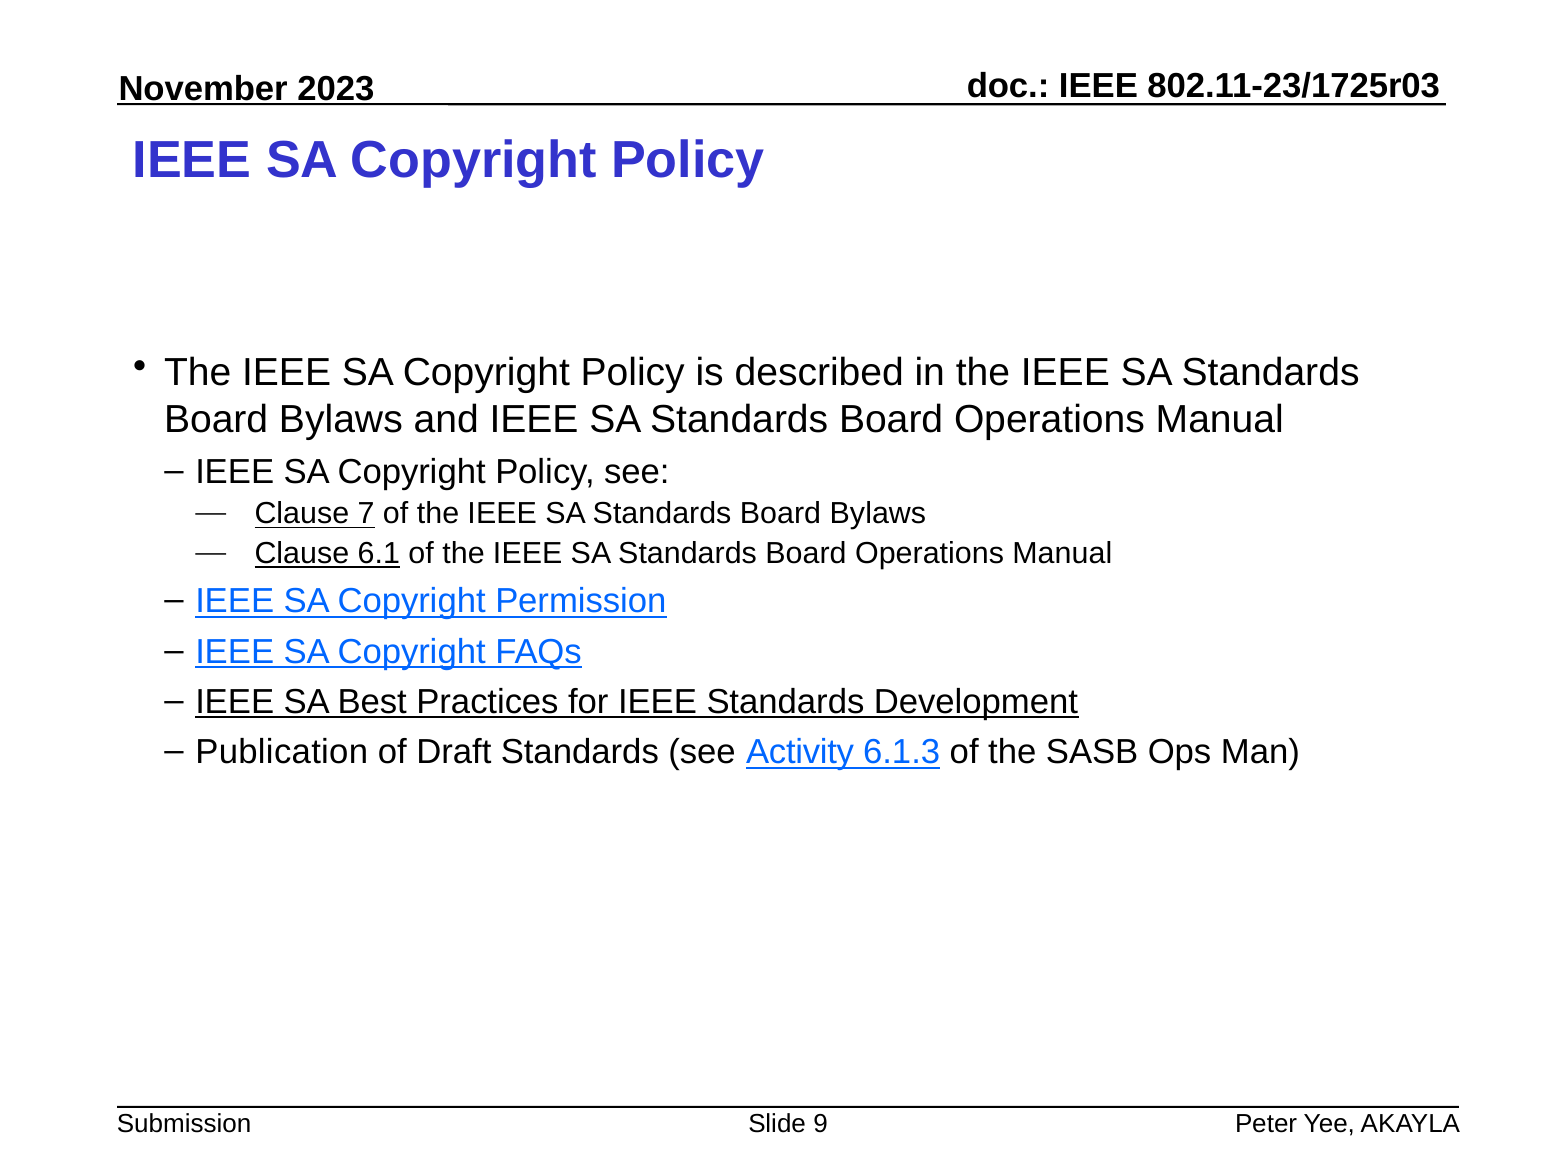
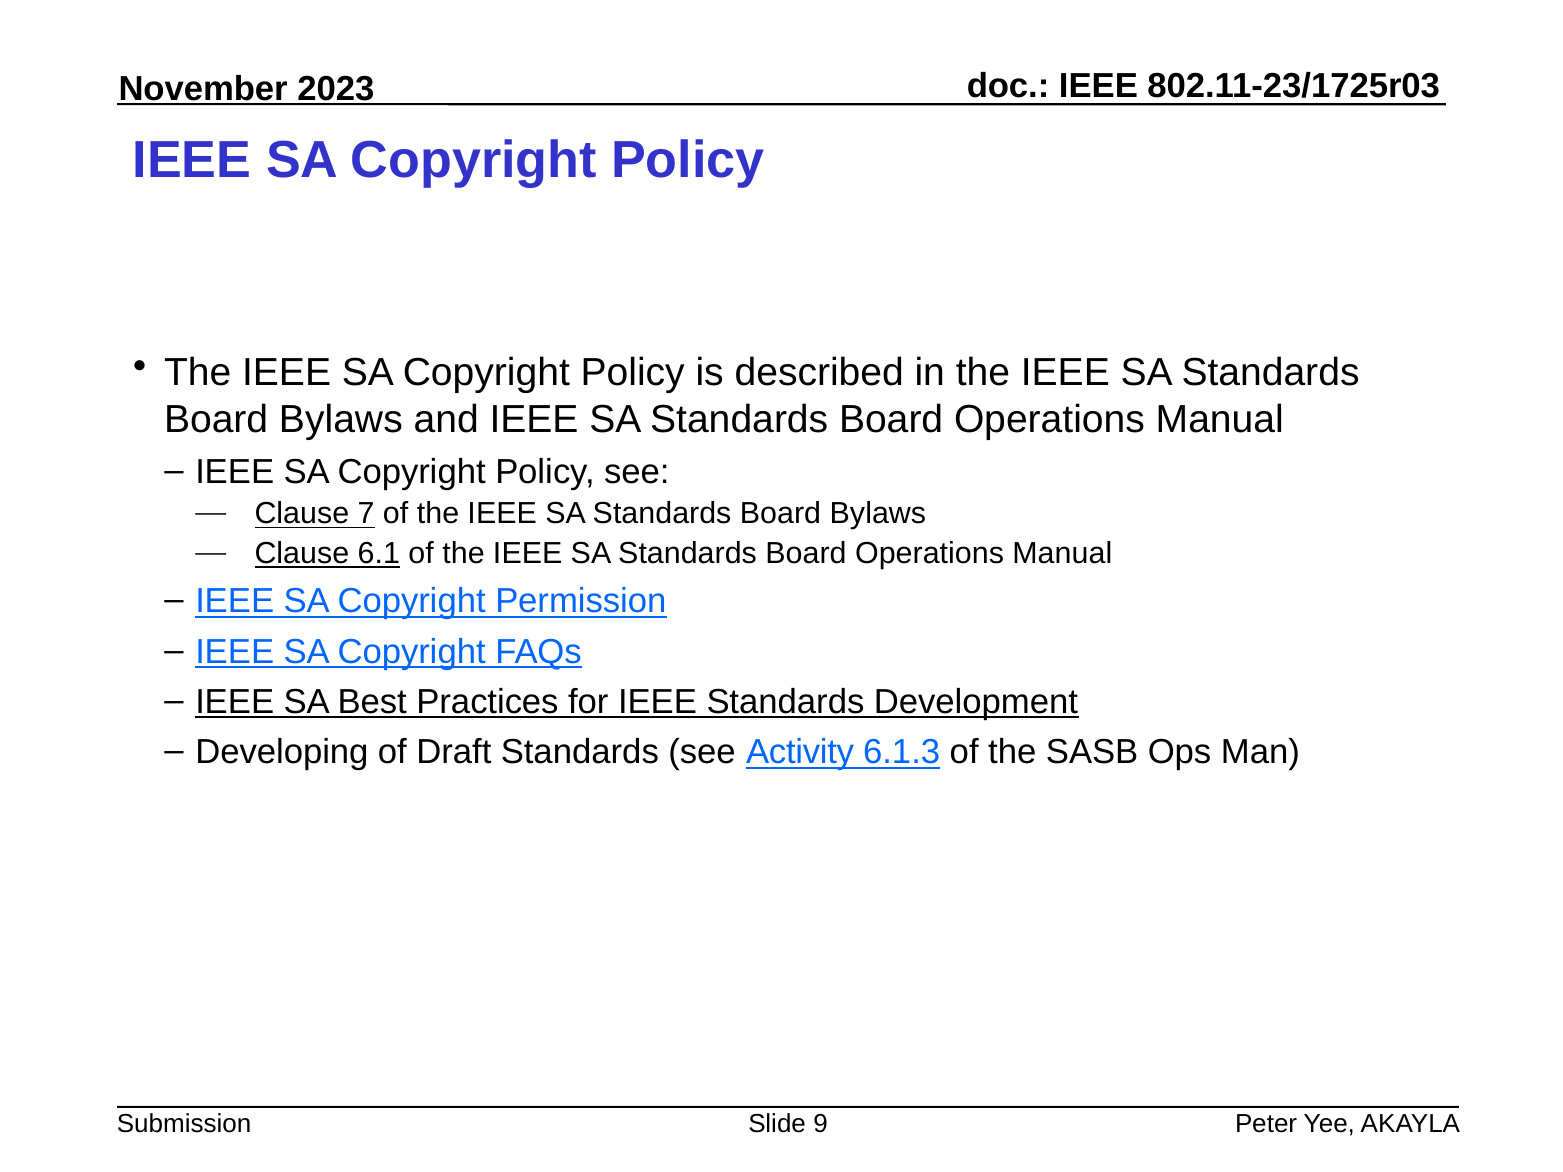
Publication: Publication -> Developing
